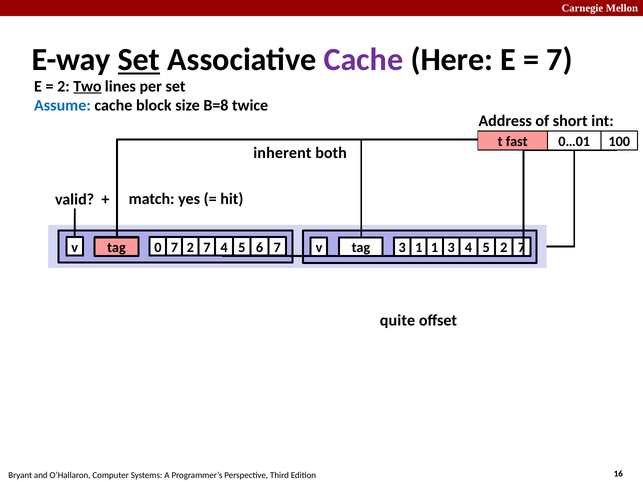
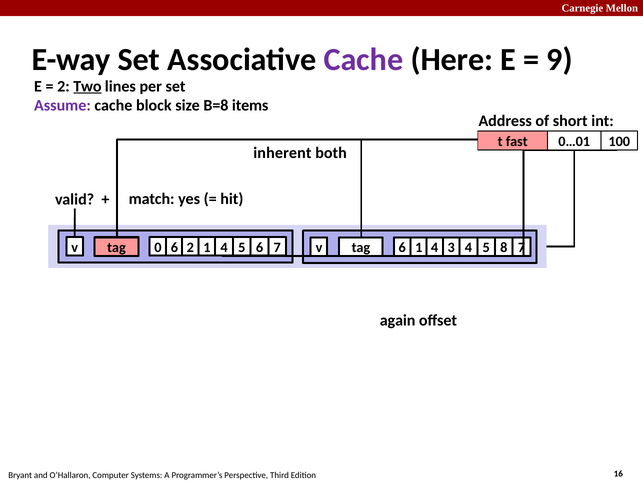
Set at (139, 60) underline: present -> none
7 at (560, 60): 7 -> 9
Assume colour: blue -> purple
twice: twice -> items
0 7: 7 -> 6
v 7: 7 -> 1
4 3: 3 -> 6
1 1: 1 -> 4
3 2: 2 -> 8
quite: quite -> again
